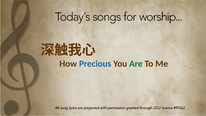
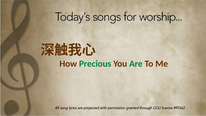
Precious colour: blue -> green
